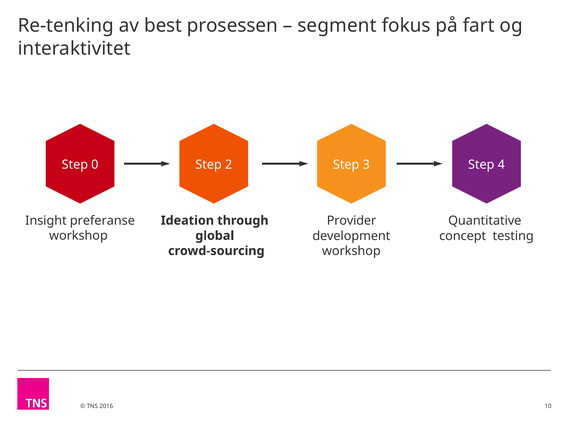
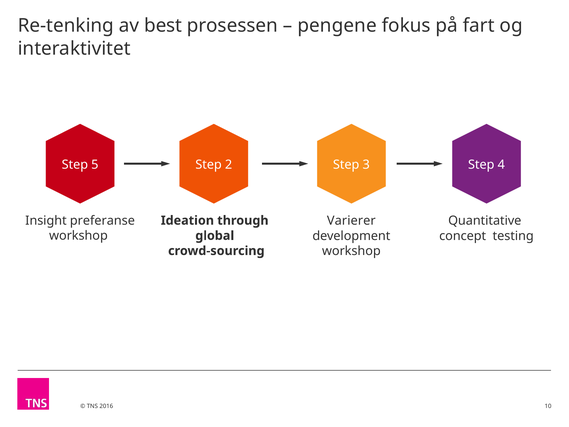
segment: segment -> pengene
0: 0 -> 5
Provider: Provider -> Varierer
